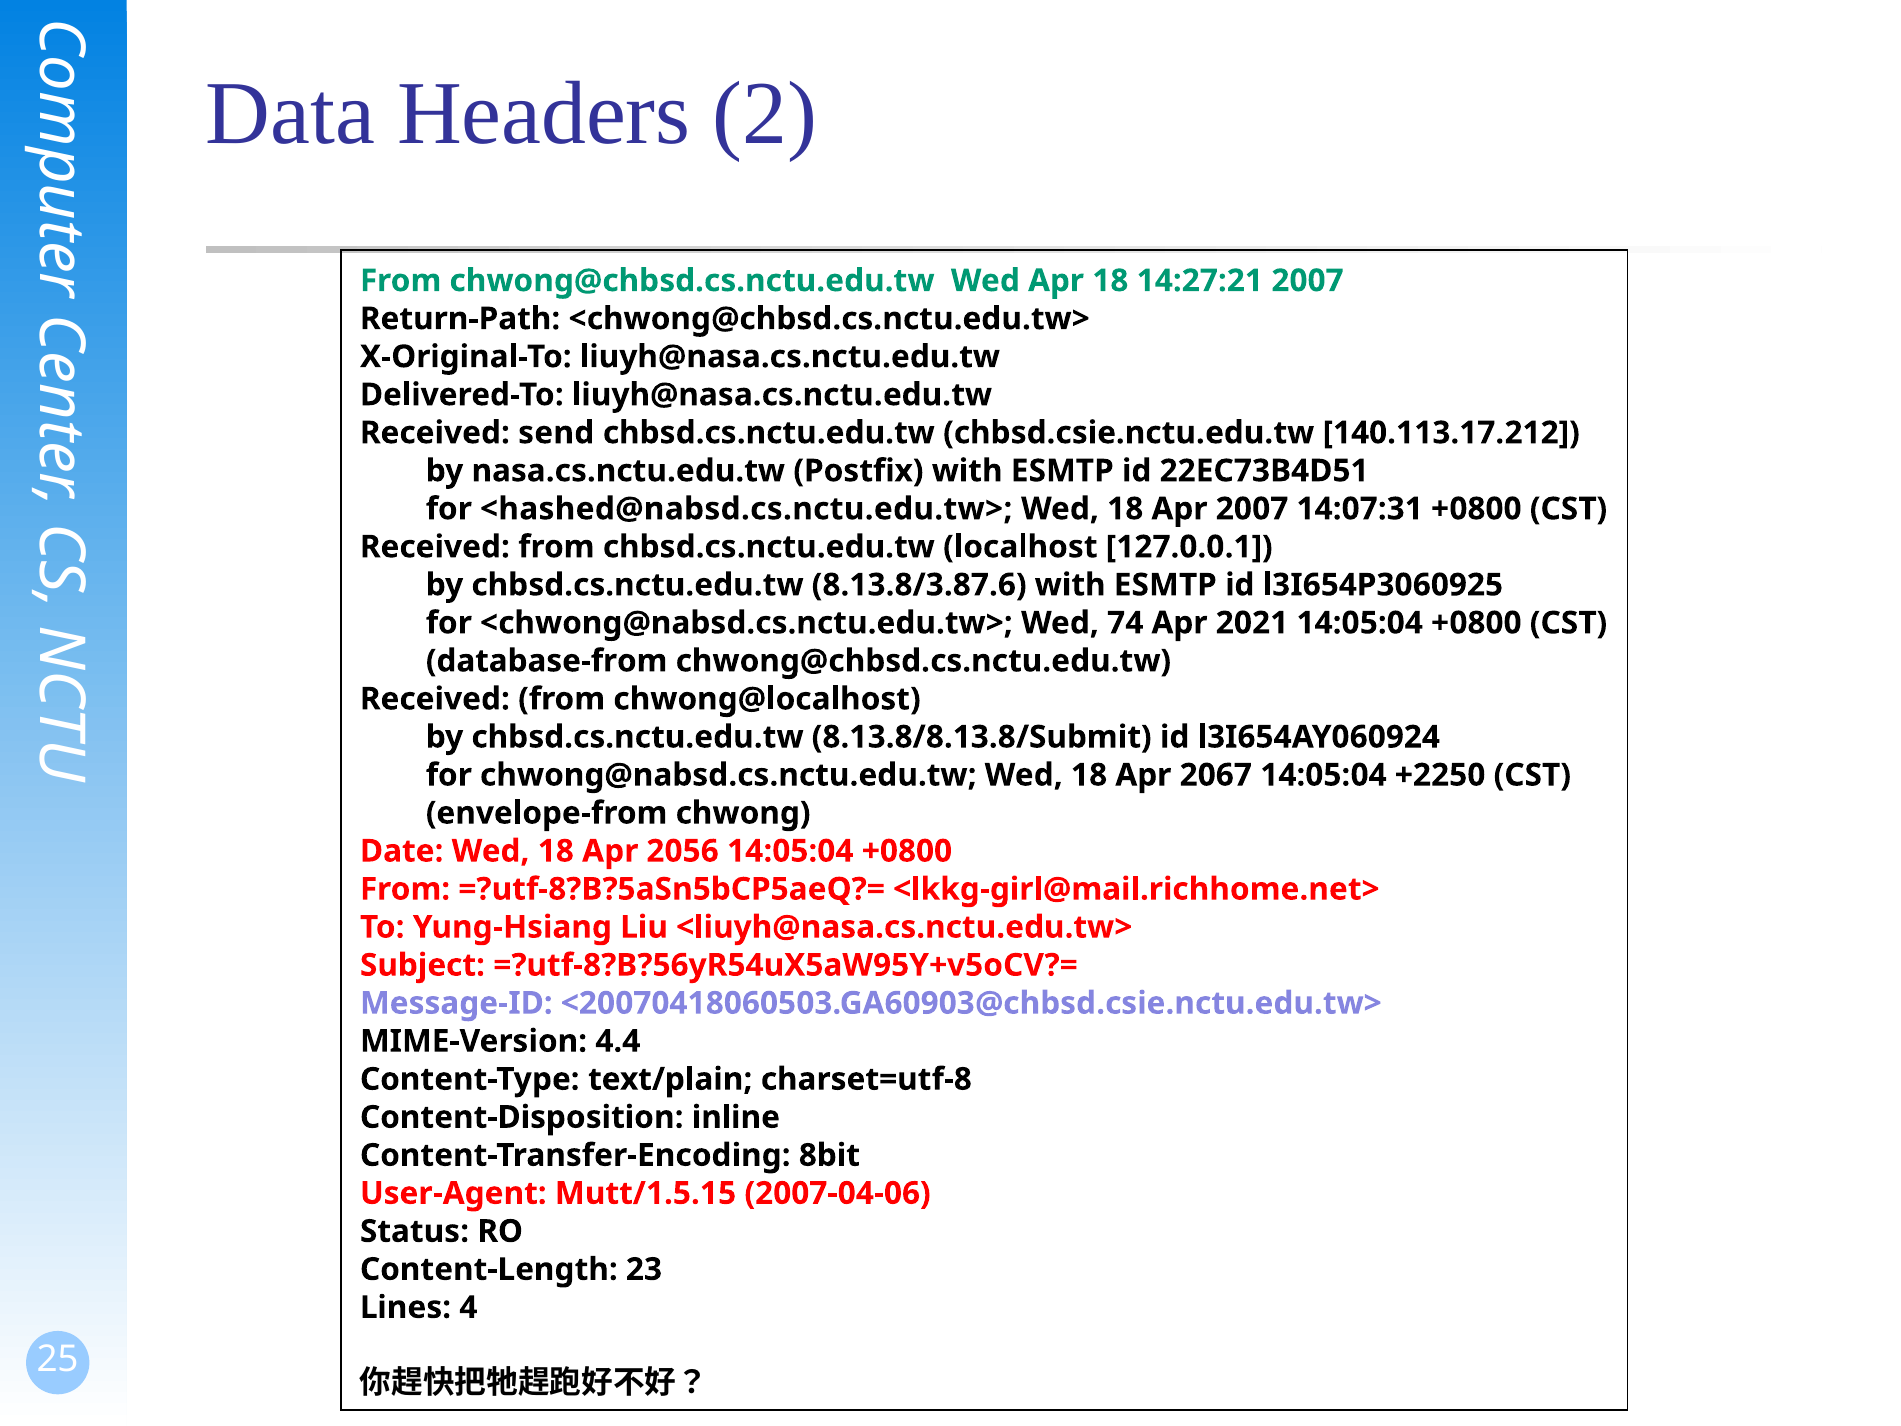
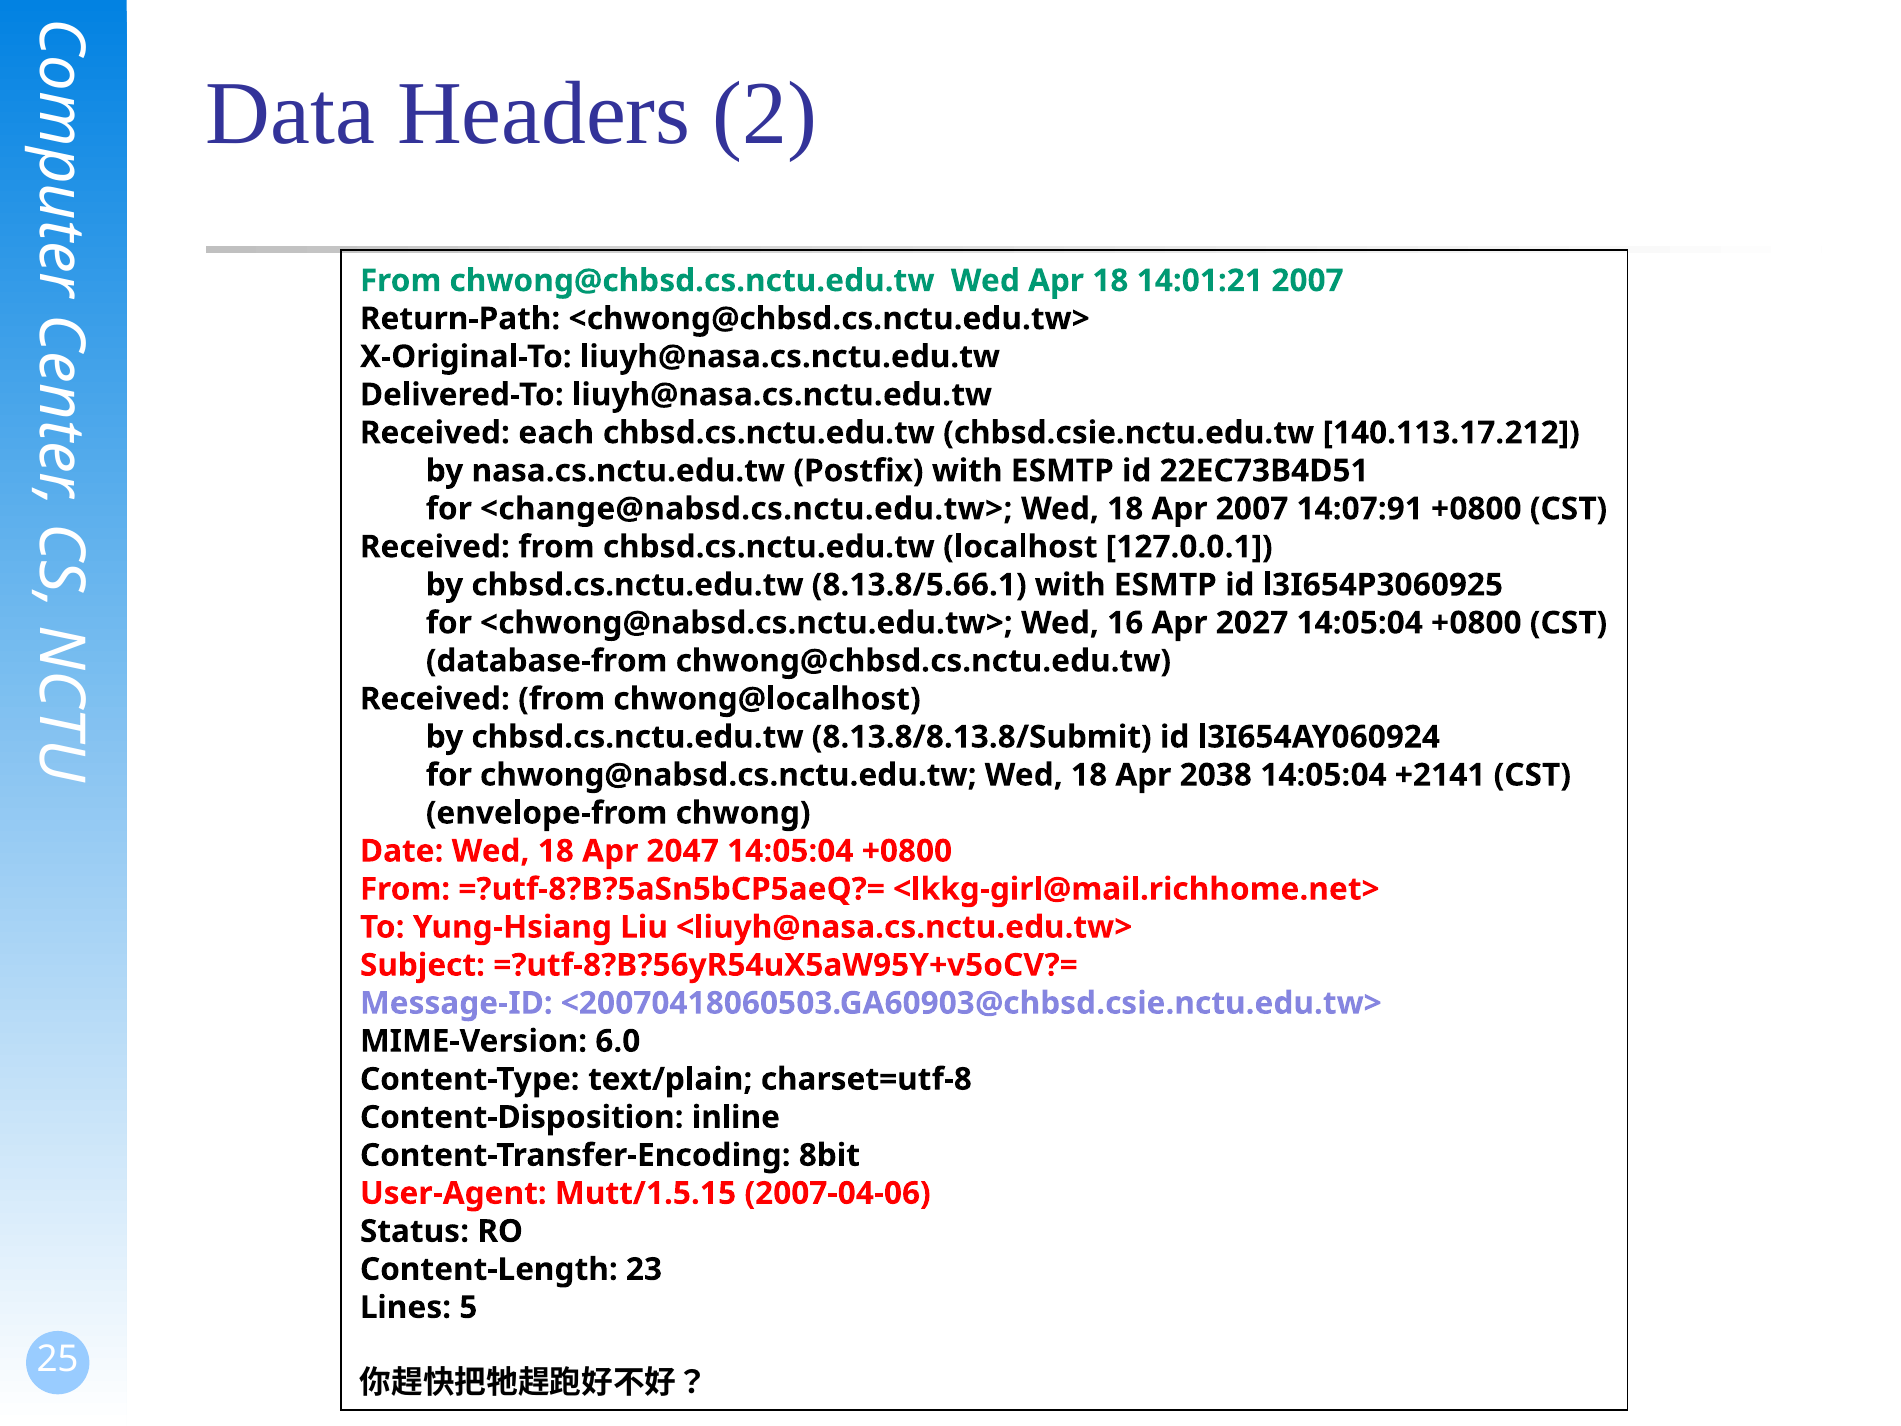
14:27:21: 14:27:21 -> 14:01:21
send: send -> each
<hashed@nabsd.cs.nctu.edu.tw>: <hashed@nabsd.cs.nctu.edu.tw> -> <change@nabsd.cs.nctu.edu.tw>
14:07:31: 14:07:31 -> 14:07:91
8.13.8/3.87.6: 8.13.8/3.87.6 -> 8.13.8/5.66.1
74: 74 -> 16
2021: 2021 -> 2027
2067: 2067 -> 2038
+2250: +2250 -> +2141
2056: 2056 -> 2047
4.4: 4.4 -> 6.0
4: 4 -> 5
